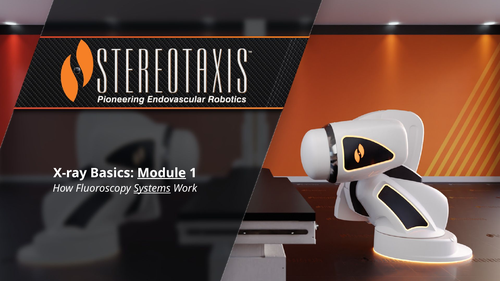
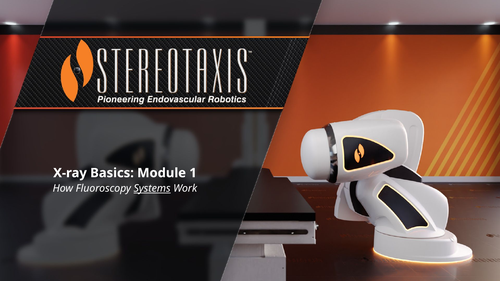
Module underline: present -> none
